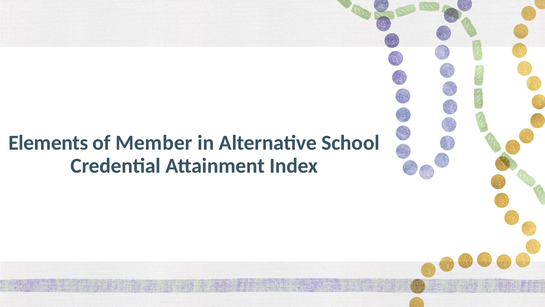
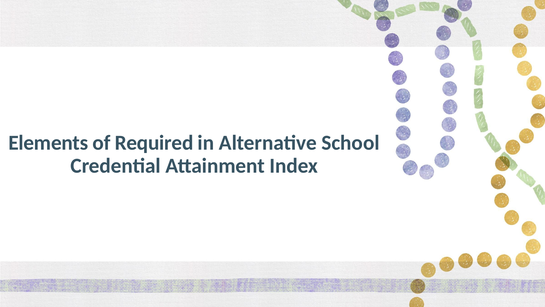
Member: Member -> Required
